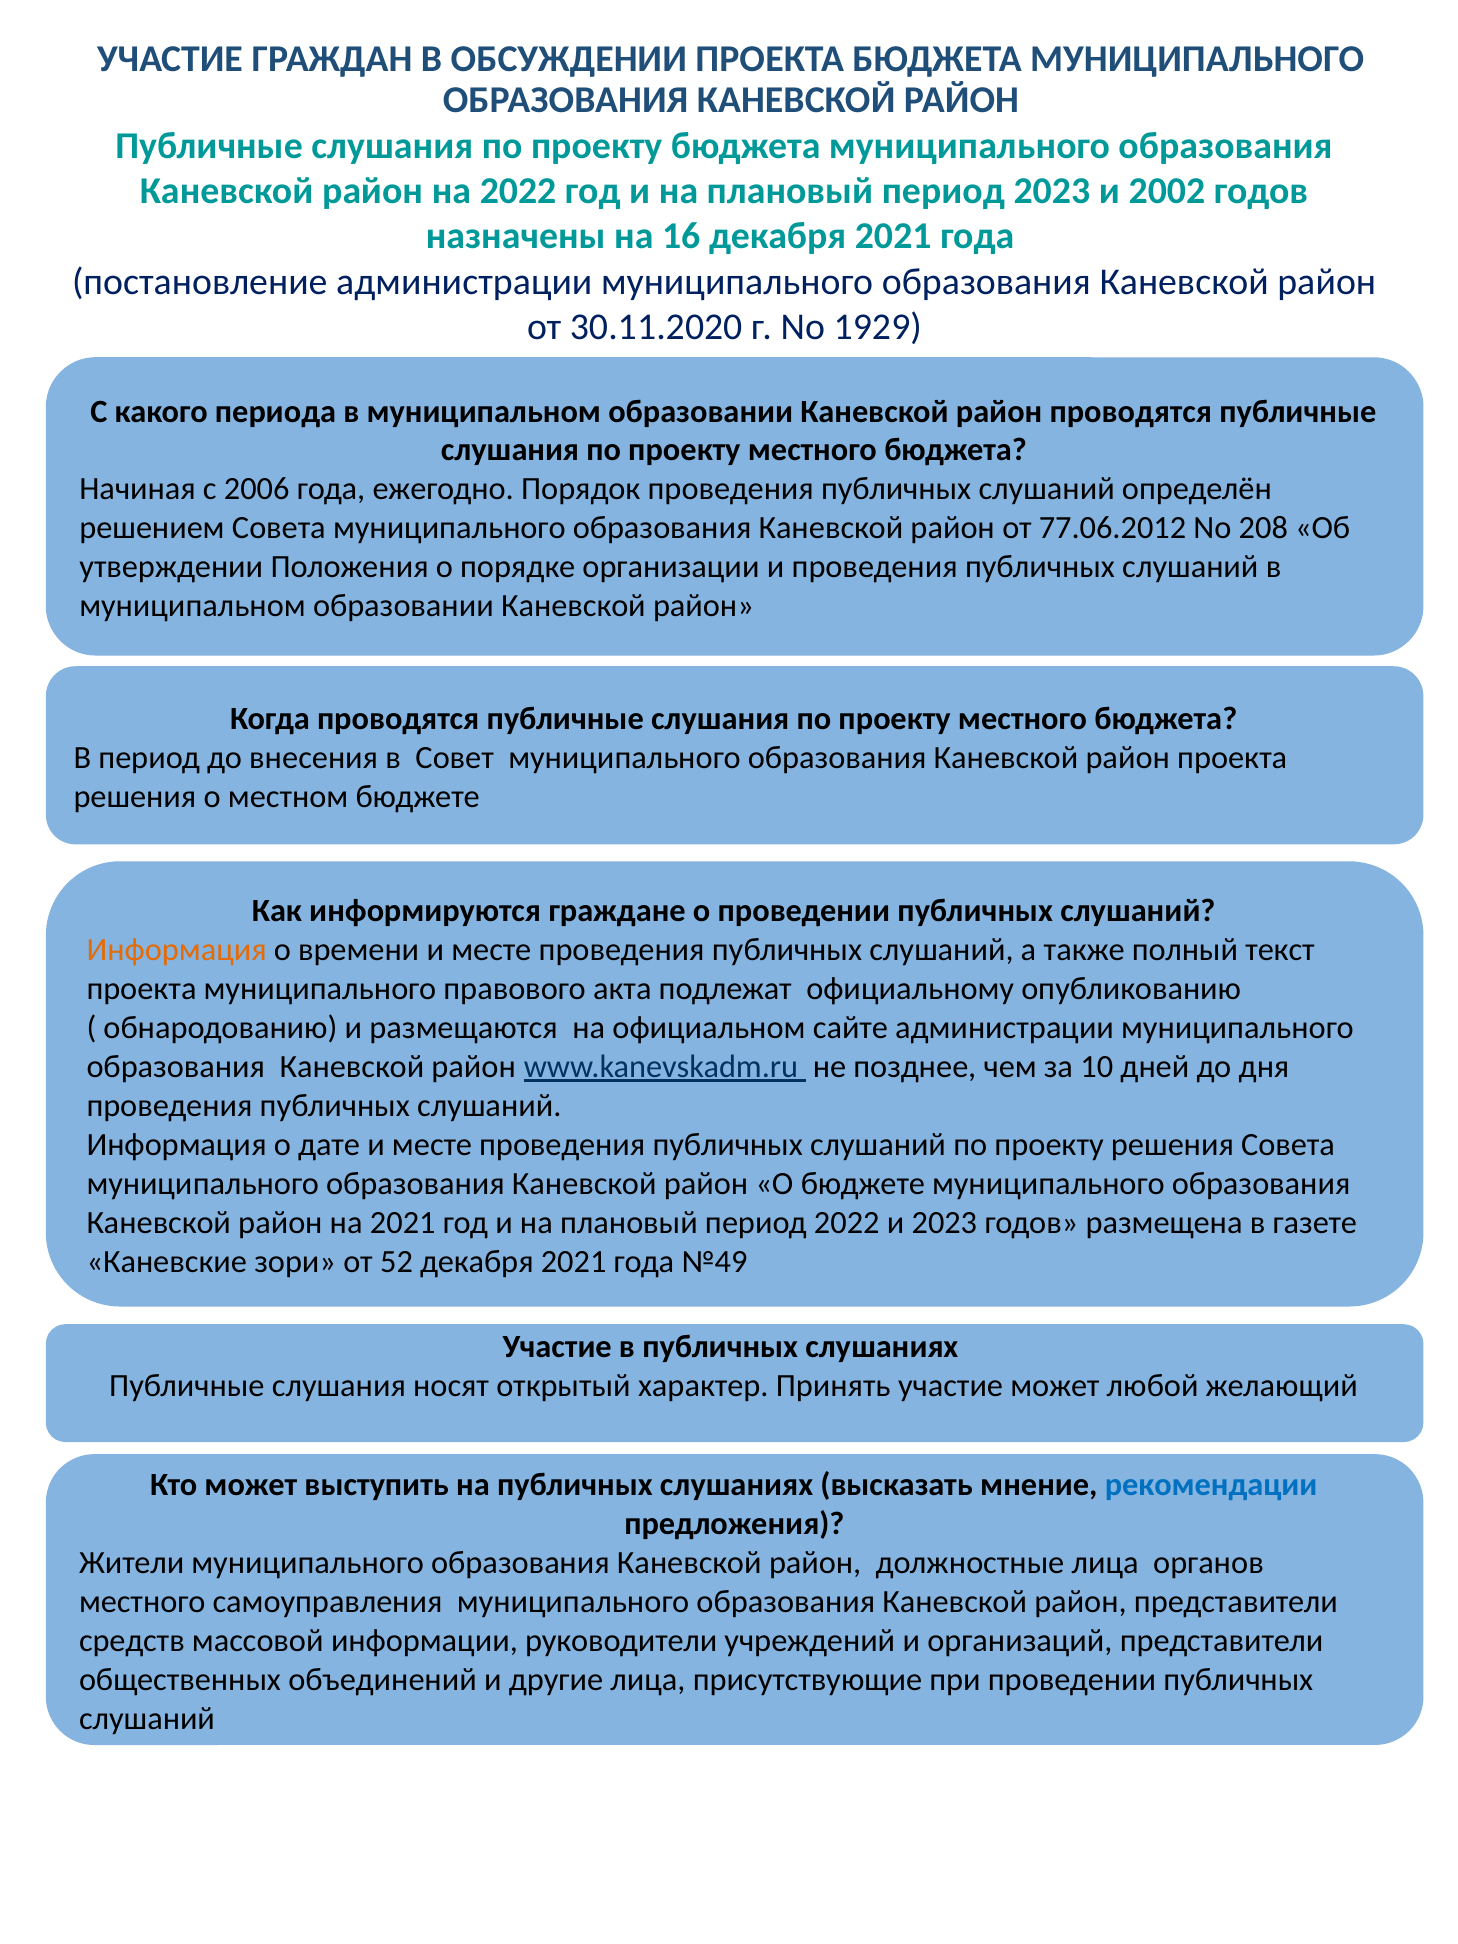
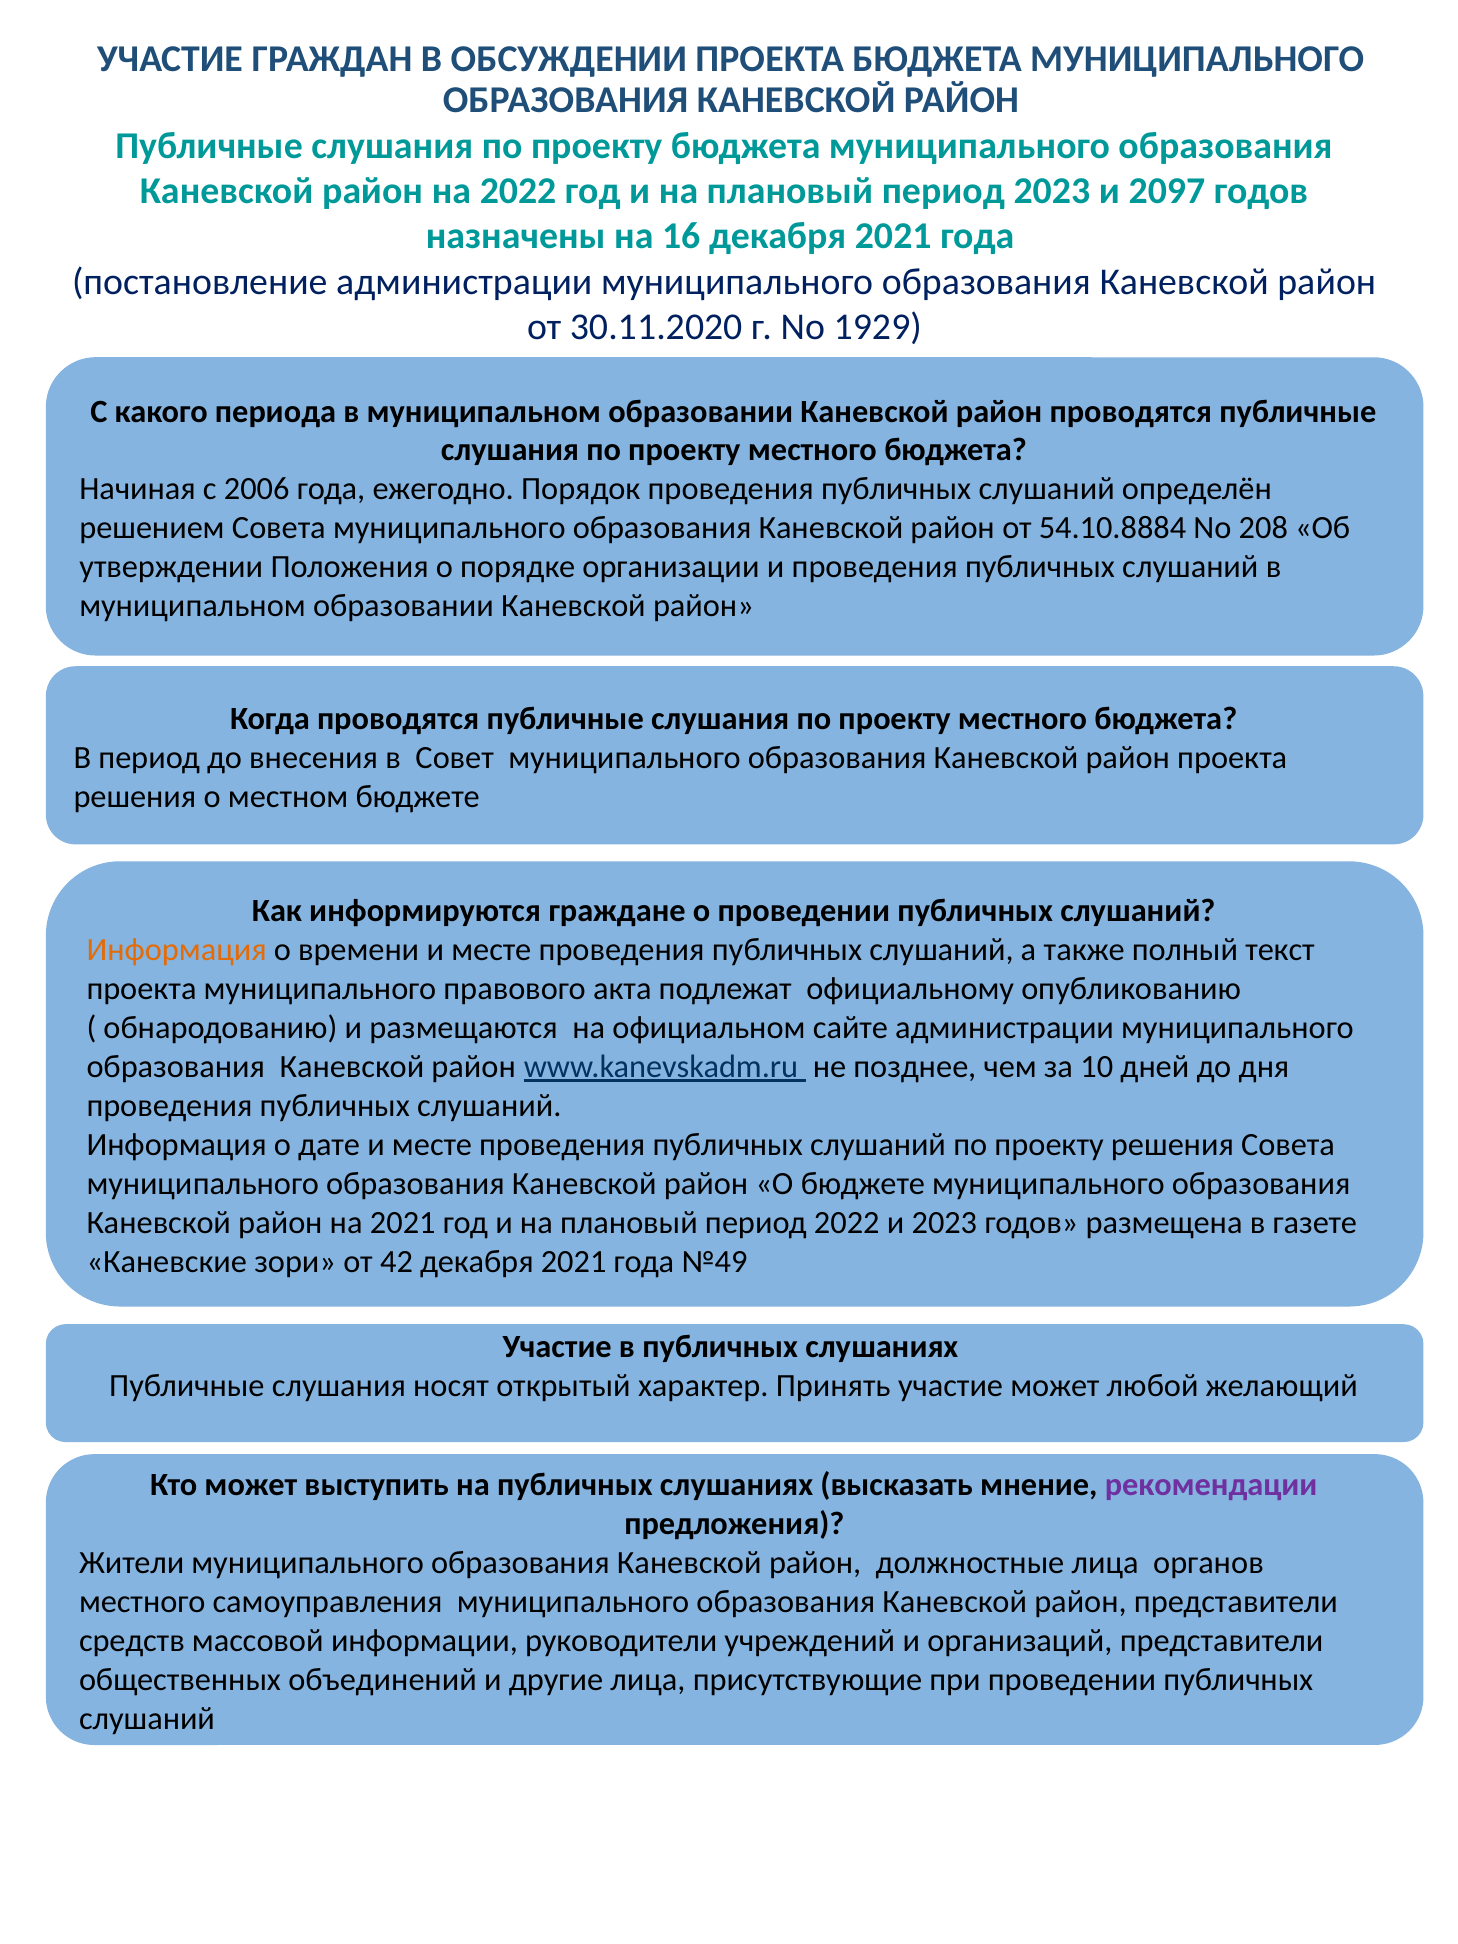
2002: 2002 -> 2097
77.06.2012: 77.06.2012 -> 54.10.8884
52: 52 -> 42
рекомендации colour: blue -> purple
